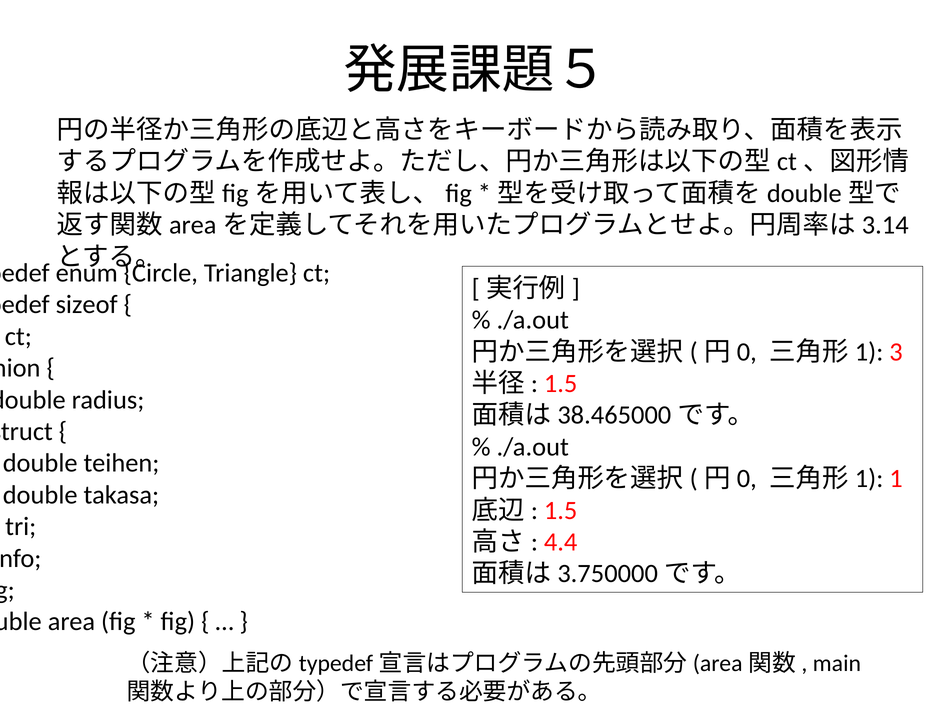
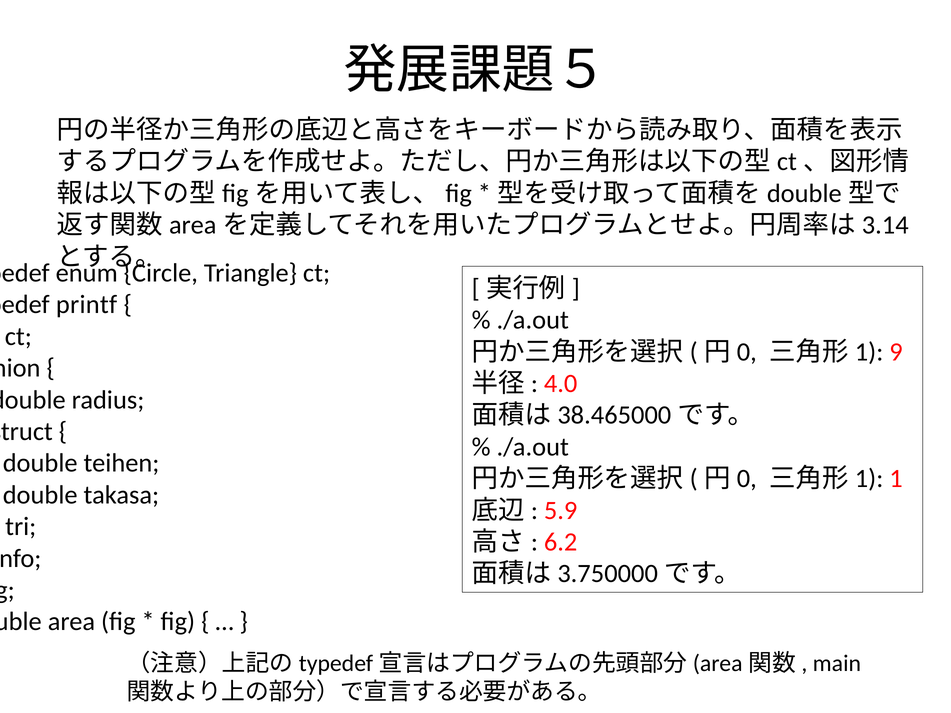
sizeof: sizeof -> printf
3: 3 -> 9
1.5 at (561, 384): 1.5 -> 4.0
1.5 at (561, 511): 1.5 -> 5.9
4.4: 4.4 -> 6.2
